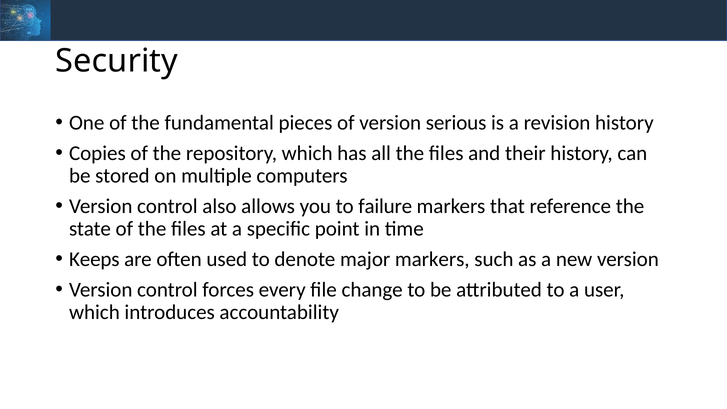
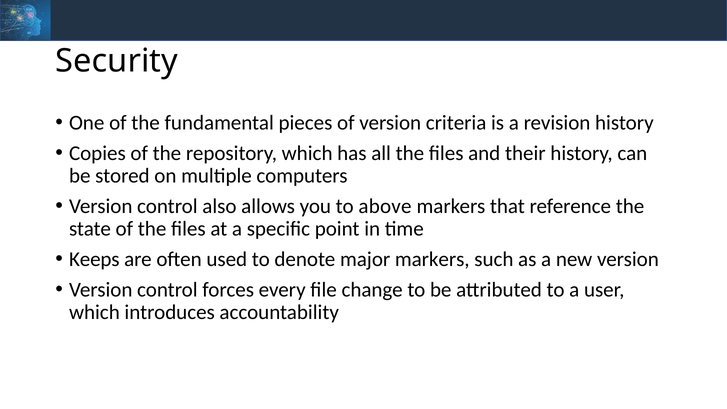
serious: serious -> criteria
failure: failure -> above
